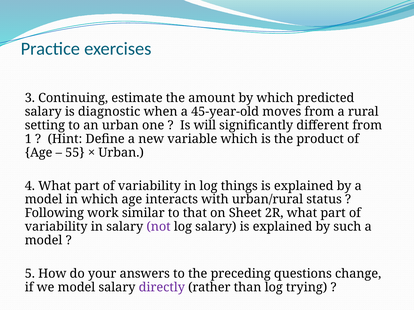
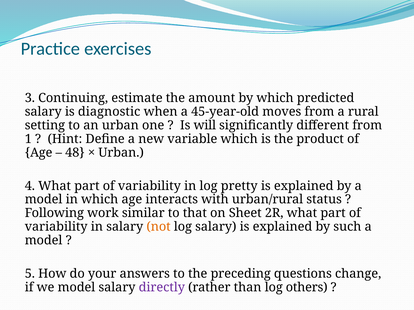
55: 55 -> 48
things: things -> pretty
not colour: purple -> orange
trying: trying -> others
